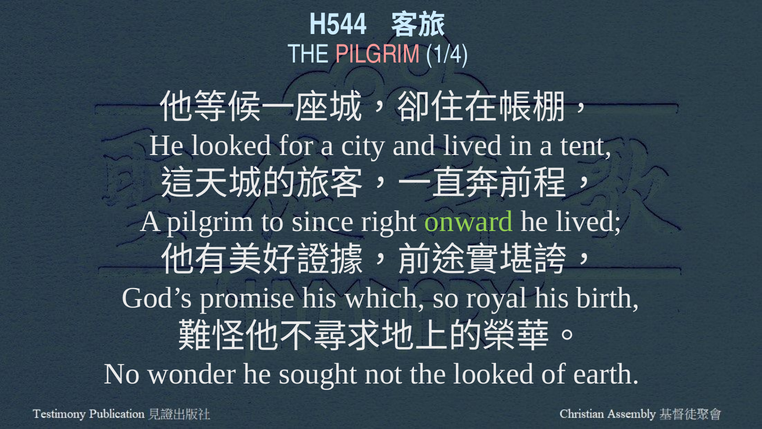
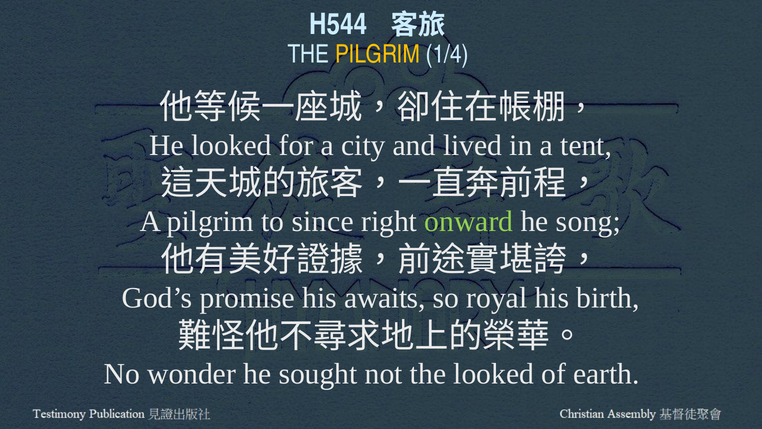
PILGRIM at (378, 54) colour: pink -> yellow
he lived: lived -> song
which: which -> awaits
